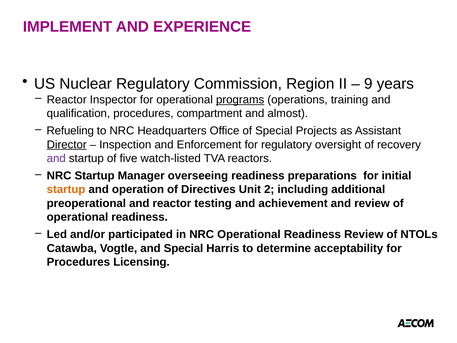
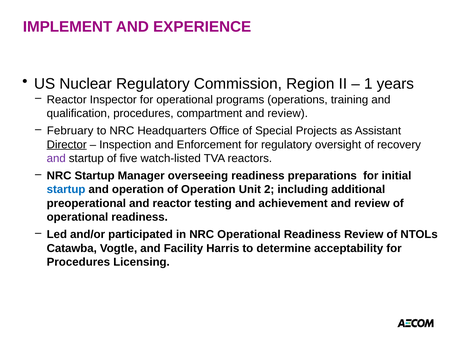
9: 9 -> 1
programs underline: present -> none
almost at (288, 113): almost -> review
Refueling: Refueling -> February
startup at (66, 189) colour: orange -> blue
of Directives: Directives -> Operation
and Special: Special -> Facility
